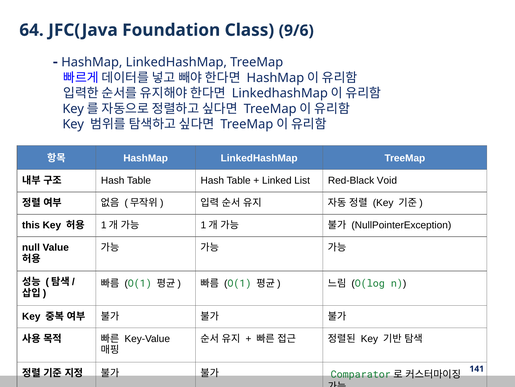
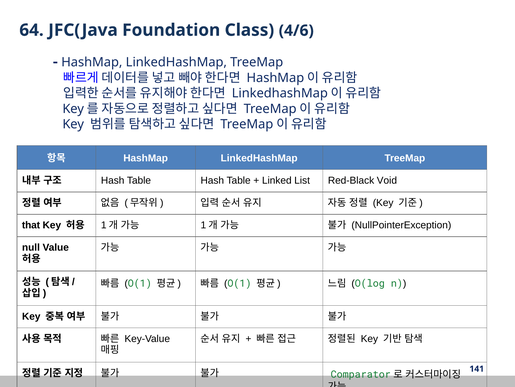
9/6: 9/6 -> 4/6
this: this -> that
